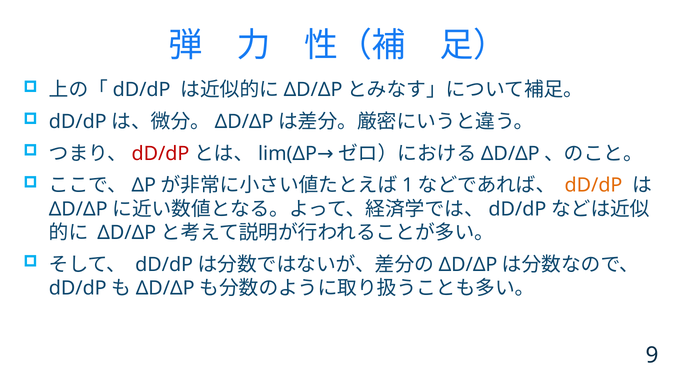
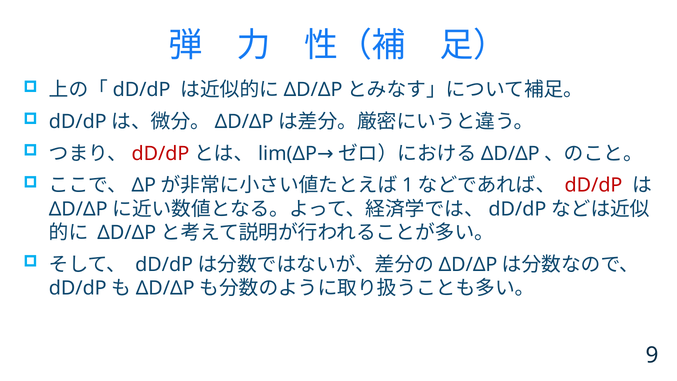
dD/dP at (593, 185) colour: orange -> red
